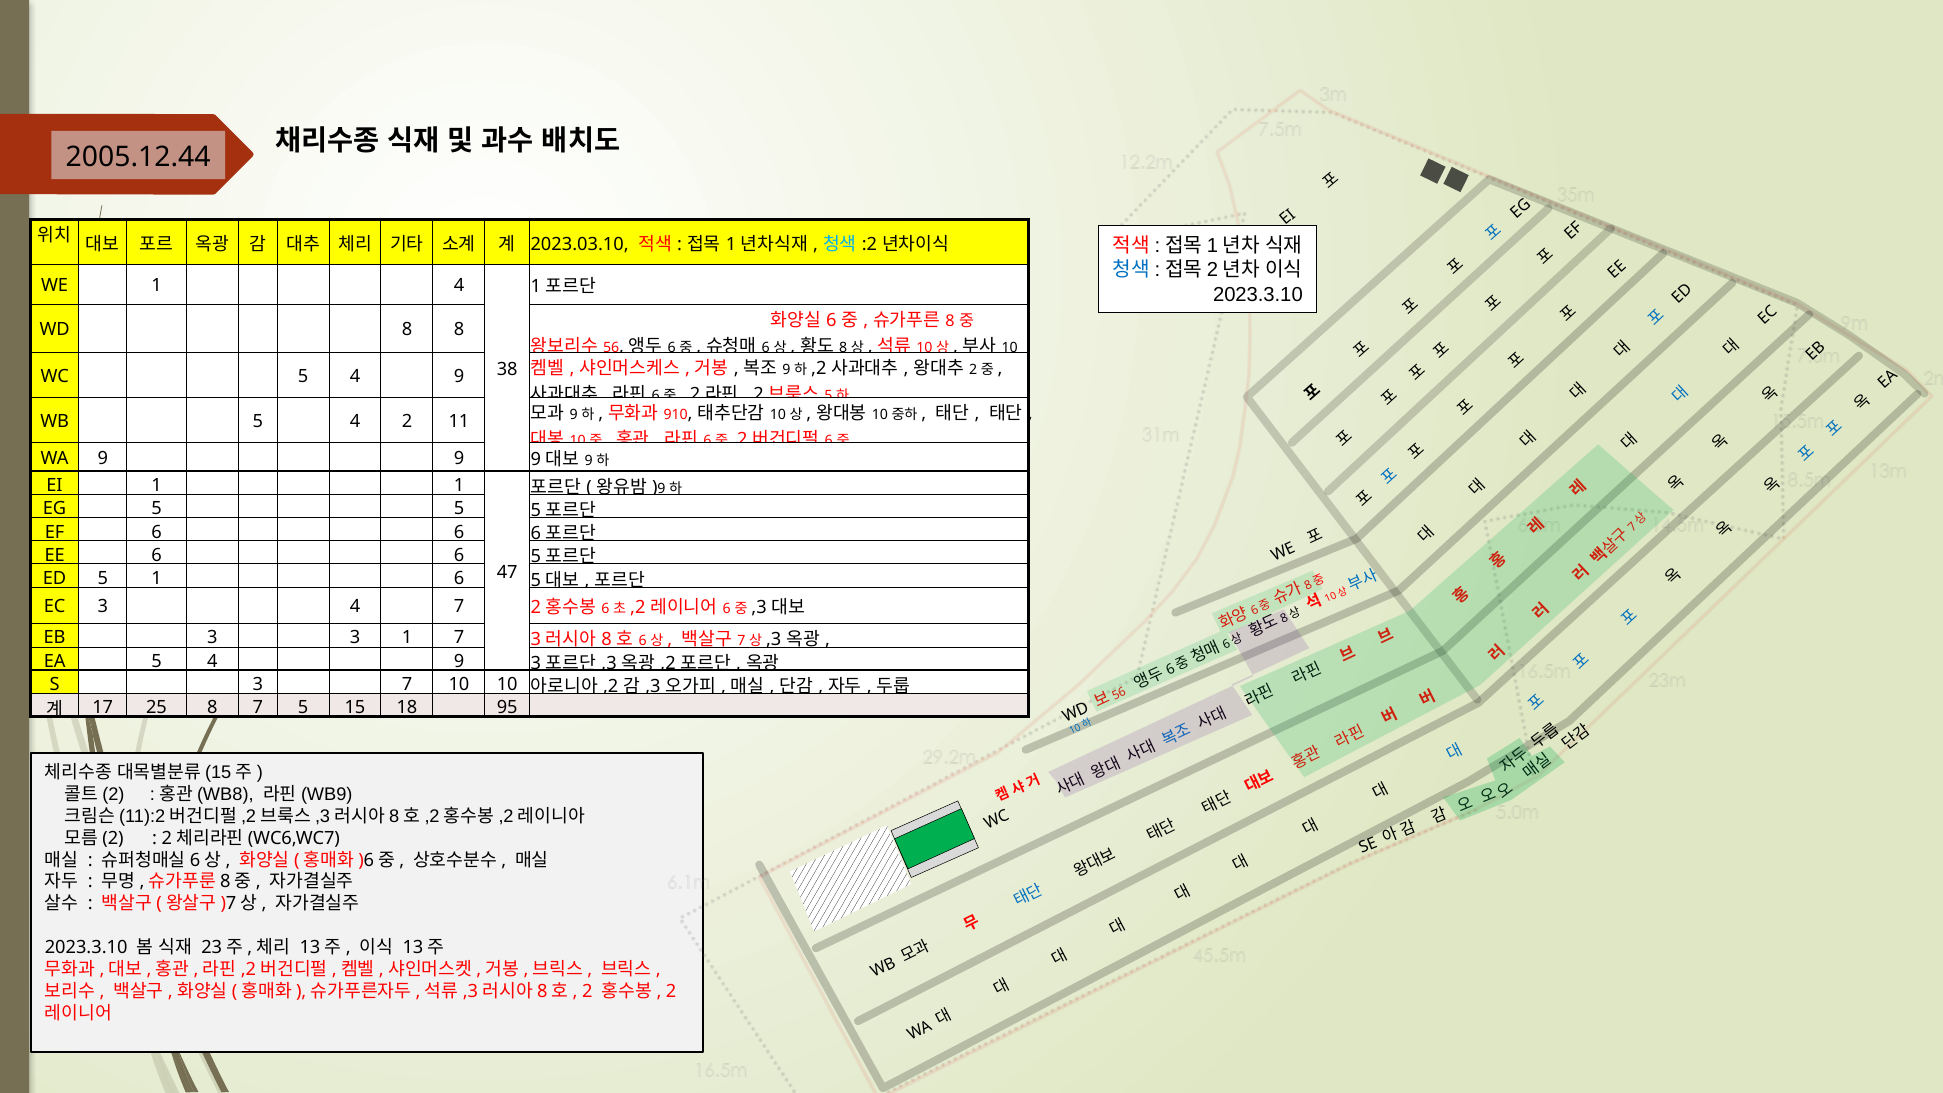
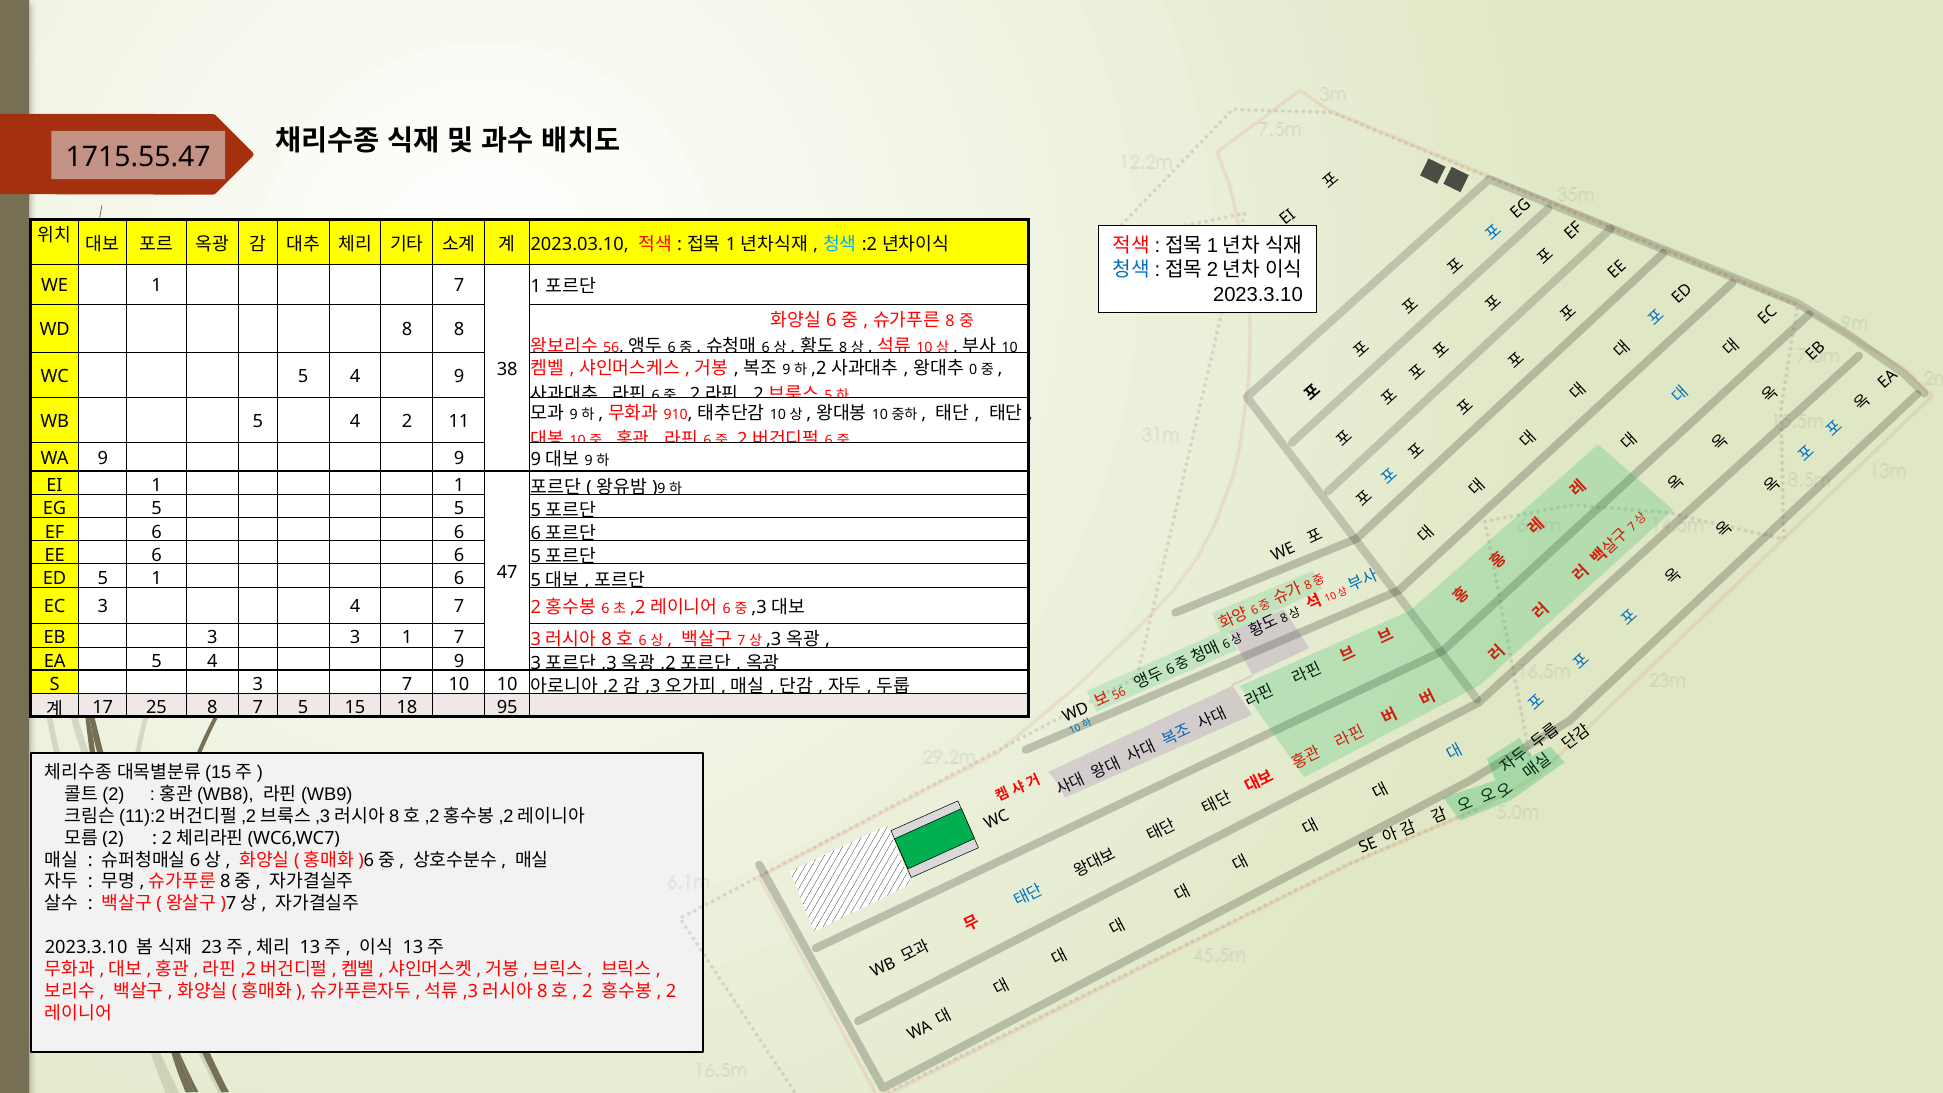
2005.12.44: 2005.12.44 -> 1715.55.47
WE 1 4: 4 -> 7
2 at (973, 370): 2 -> 0
